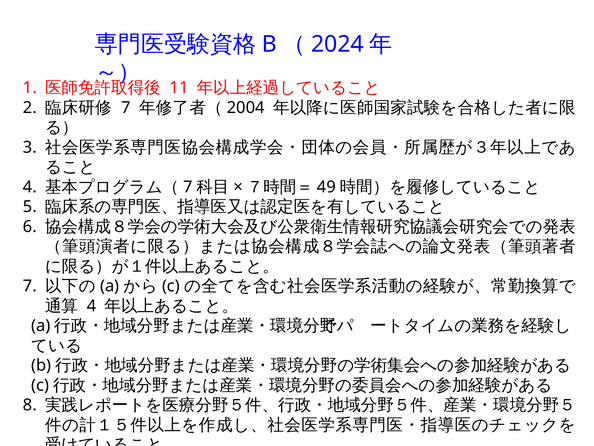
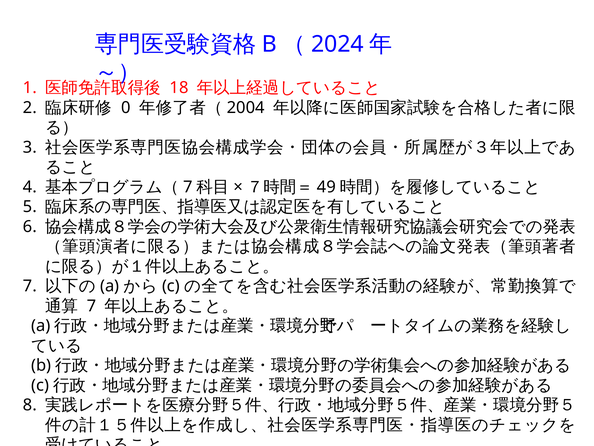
11: 11 -> 18
7 at (126, 107): 7 -> 0
4 at (92, 306): 4 -> 7
